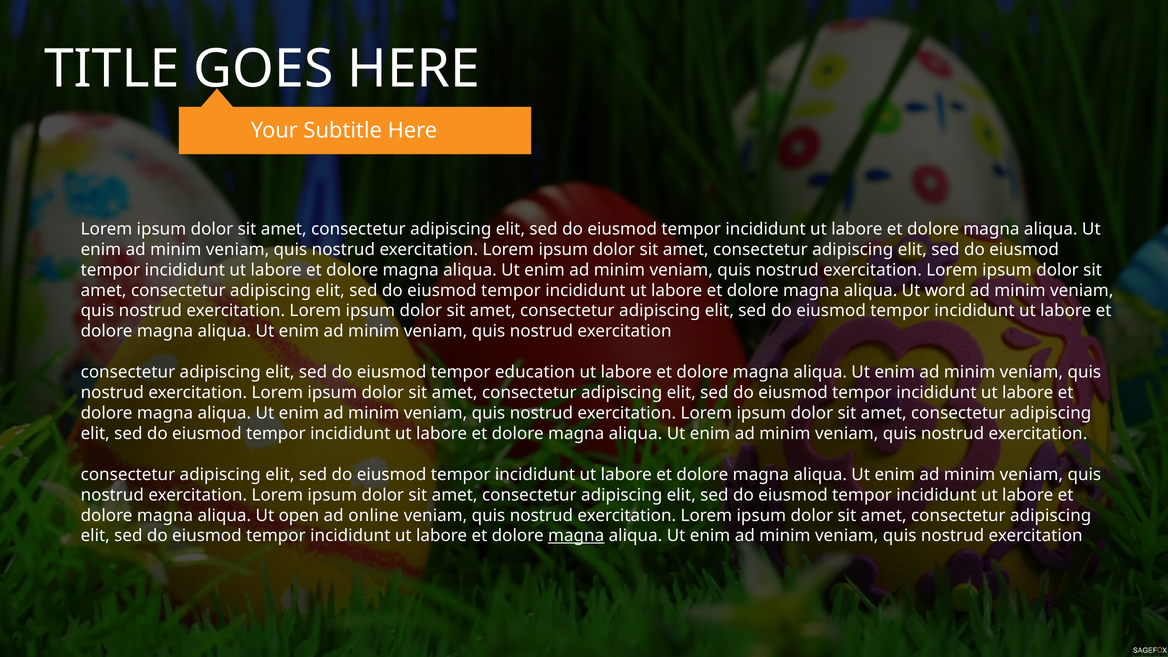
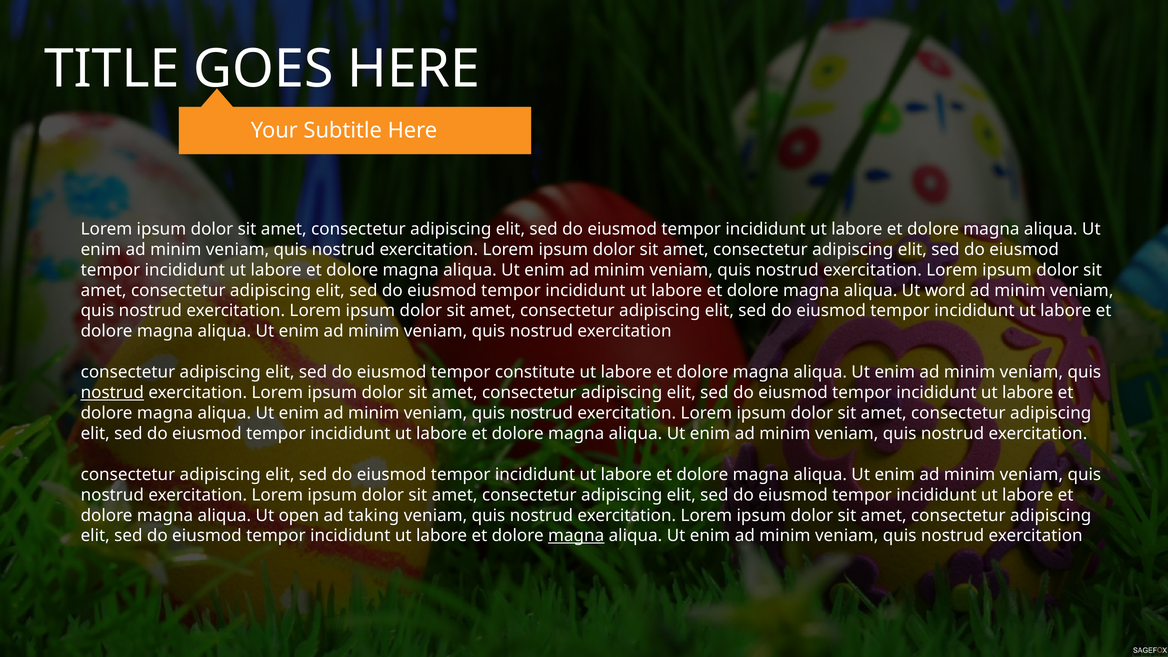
education: education -> constitute
nostrud at (112, 393) underline: none -> present
online: online -> taking
